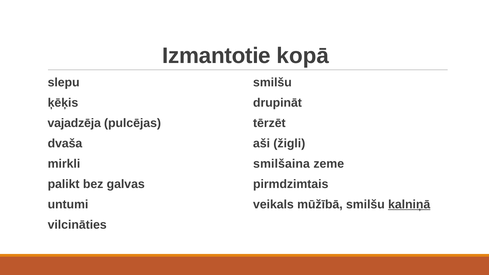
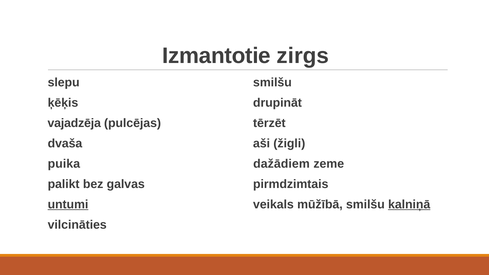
kopā: kopā -> zirgs
mirkli: mirkli -> puika
smilšaina: smilšaina -> dažādiem
untumi underline: none -> present
